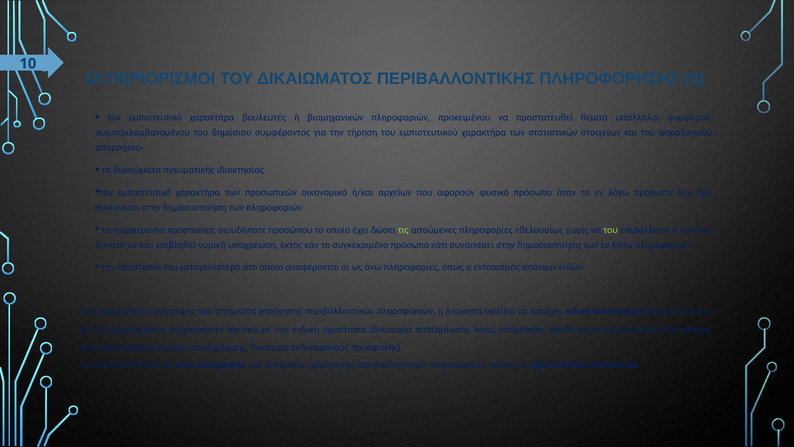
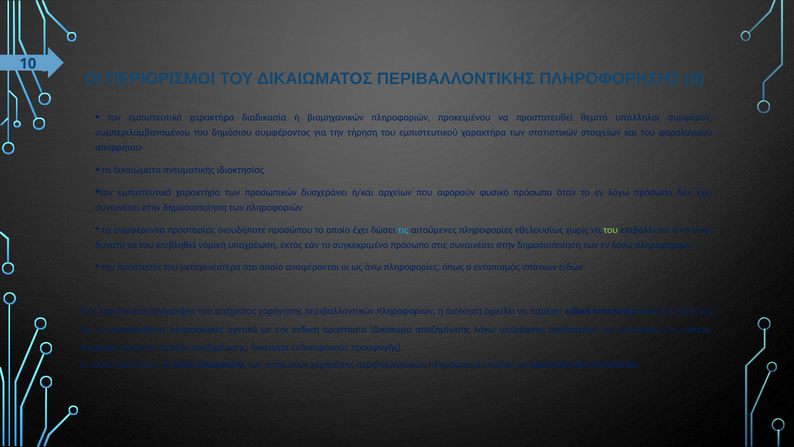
βουλευτές: βουλευτές -> διαδικασία
οικονομικό: οικονομικό -> δυσχεράνει
τις colour: light green -> light blue
πρόσωπο κάτι: κάτι -> στις
